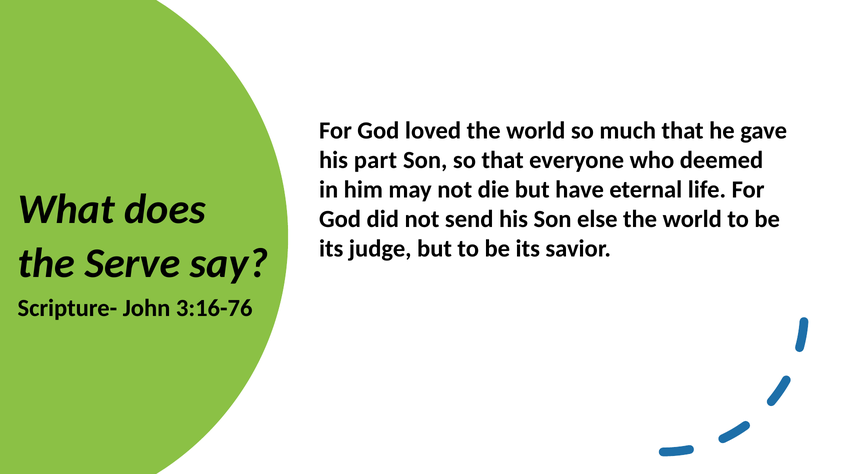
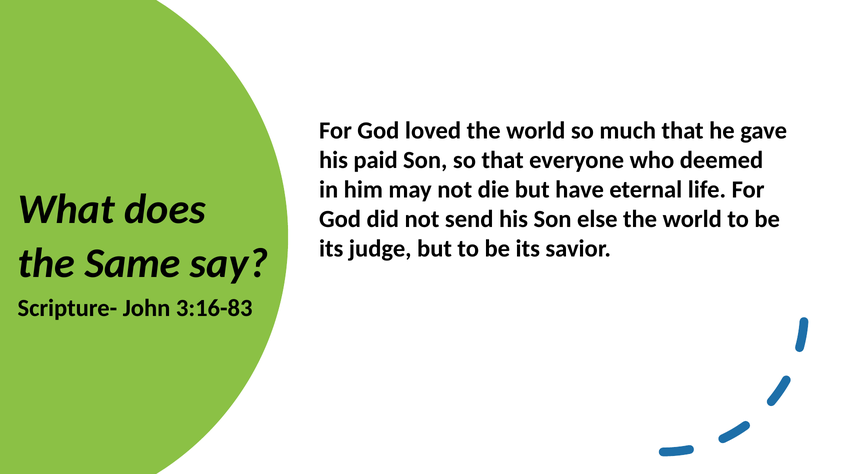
part: part -> paid
Serve: Serve -> Same
3:16-76: 3:16-76 -> 3:16-83
